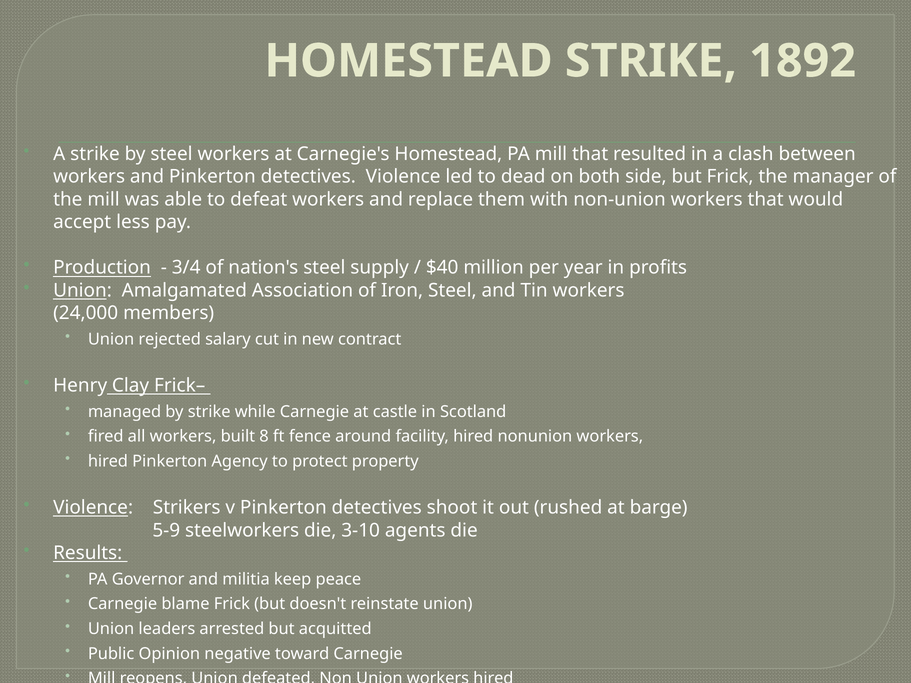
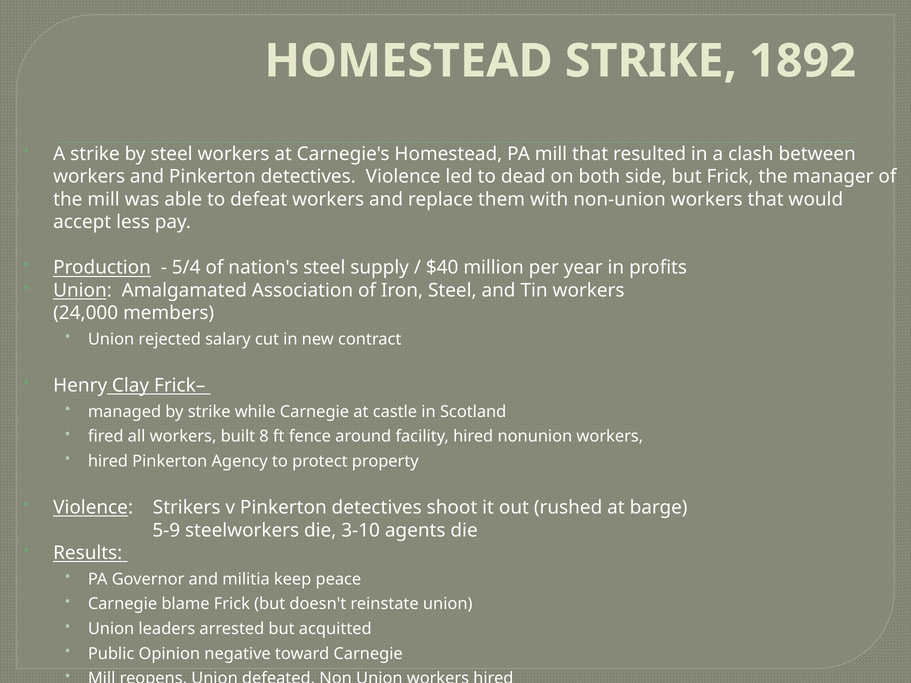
3/4: 3/4 -> 5/4
